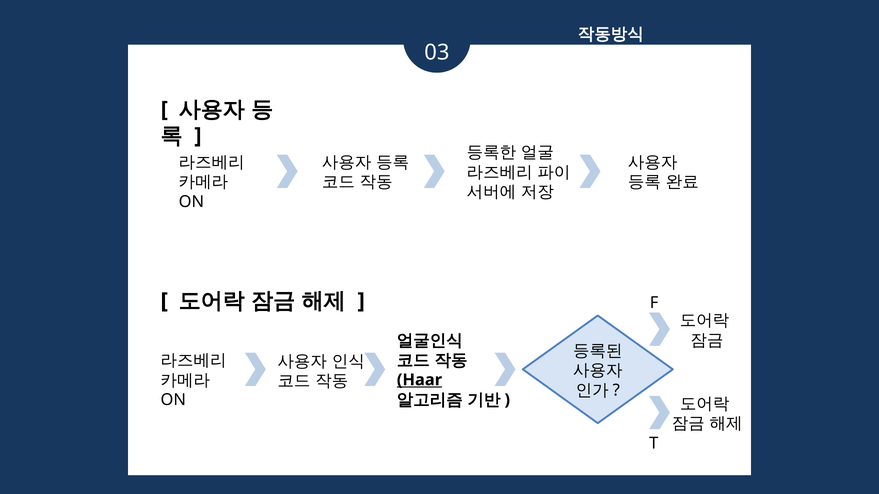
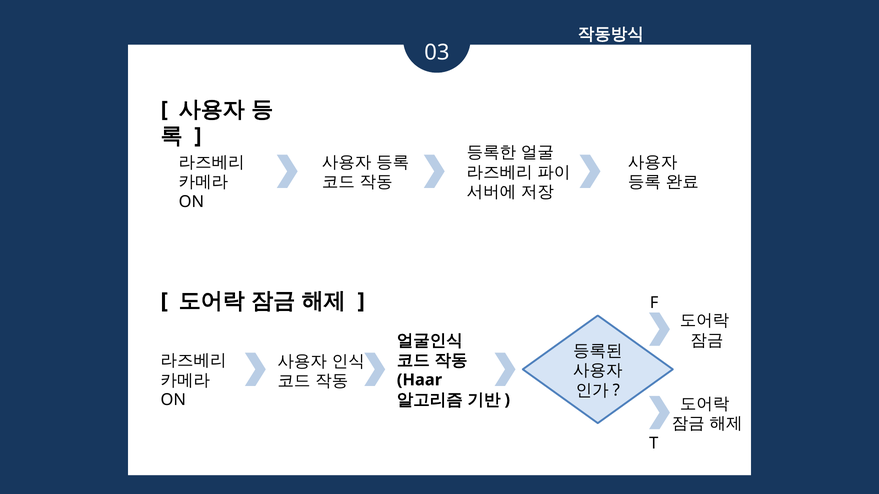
Haar underline: present -> none
